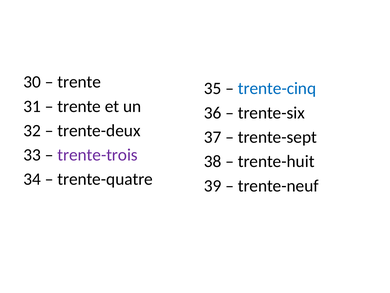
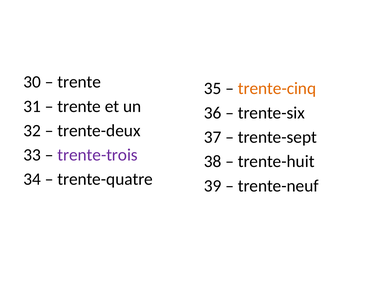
trente-cinq colour: blue -> orange
